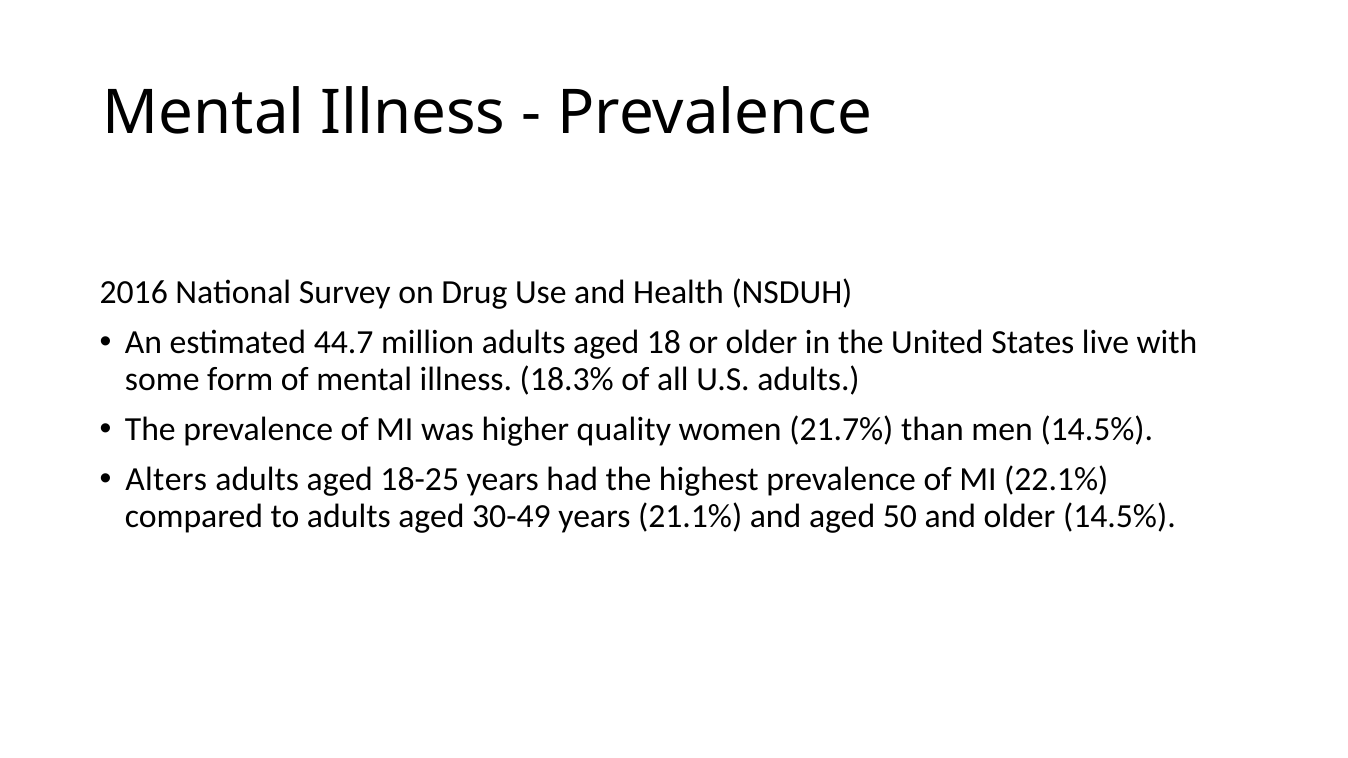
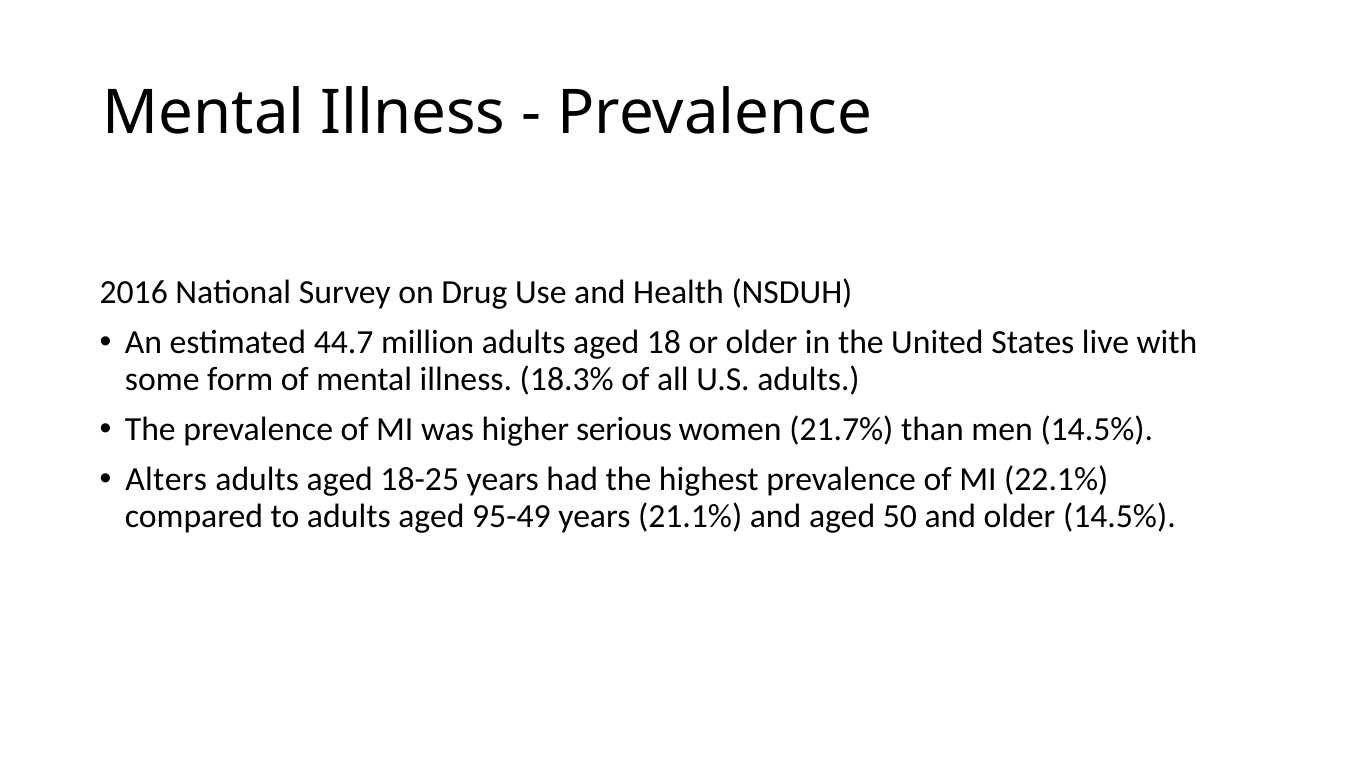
quality: quality -> serious
30-49: 30-49 -> 95-49
